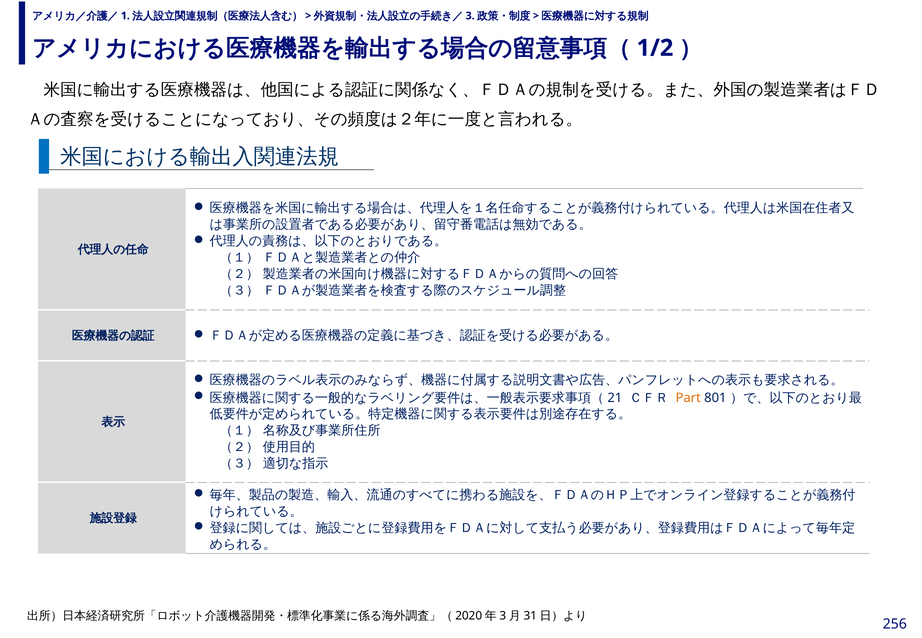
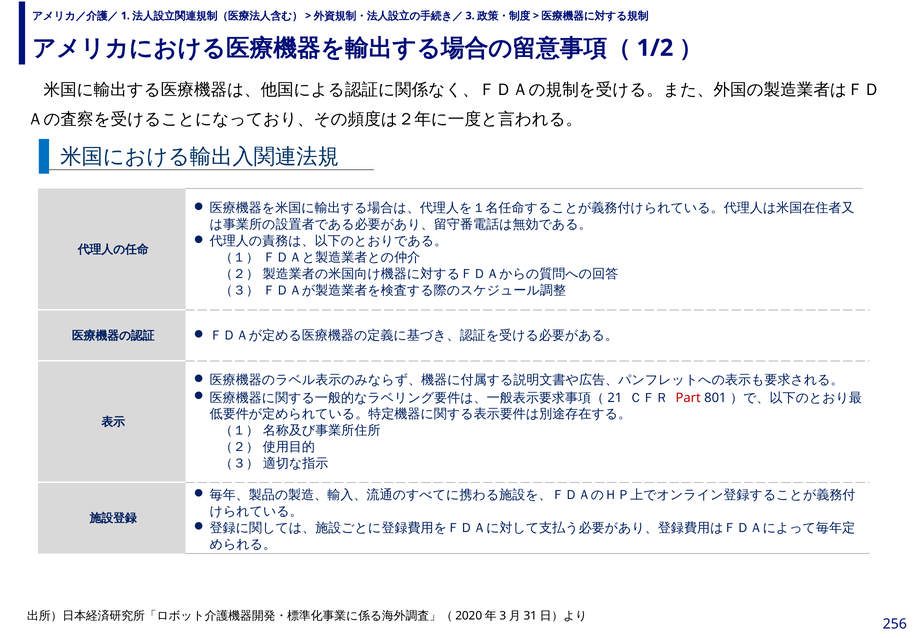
Part colour: orange -> red
